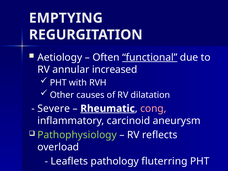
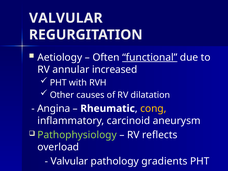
EMPTYING at (66, 18): EMPTYING -> VALVULAR
Severe: Severe -> Angina
Rheumatic underline: present -> none
cong colour: pink -> yellow
Leaflets at (69, 161): Leaflets -> Valvular
fluterring: fluterring -> gradients
